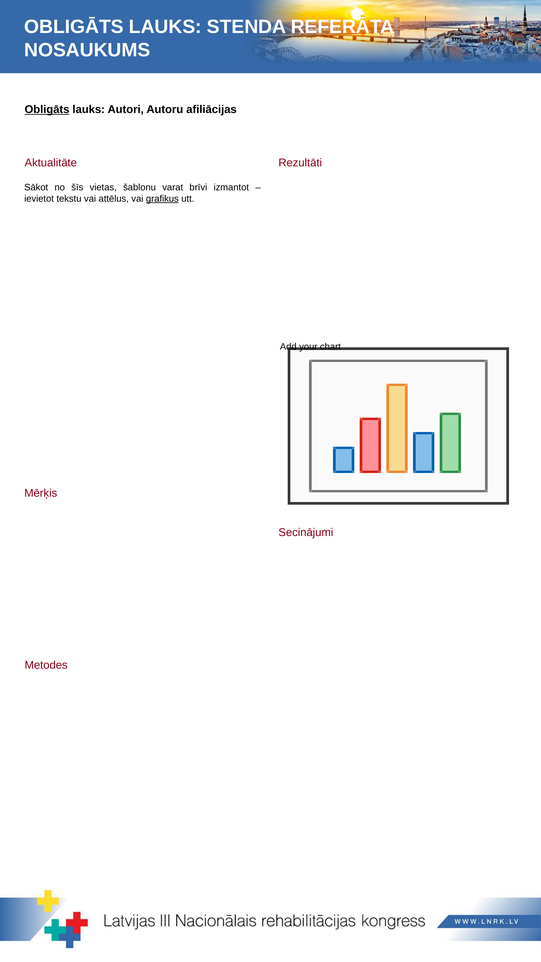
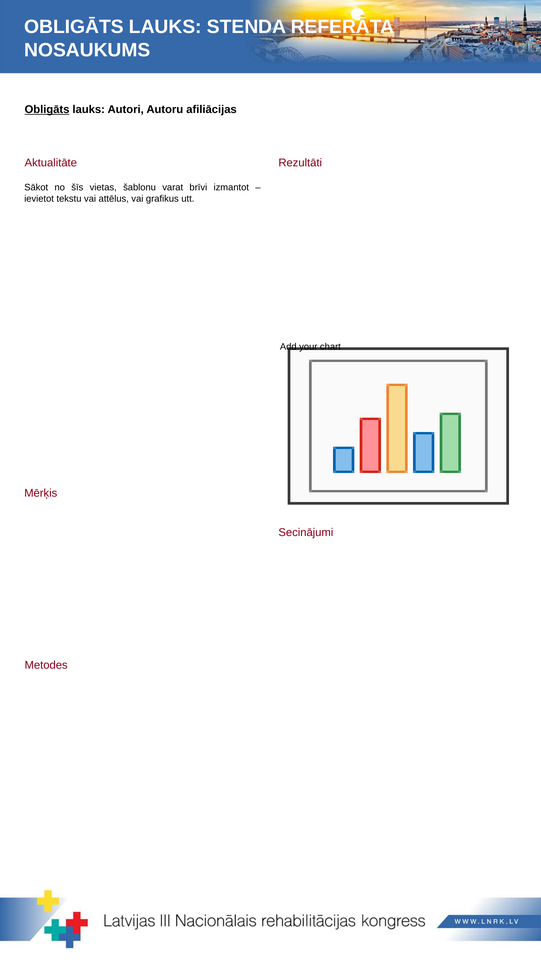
grafikus underline: present -> none
